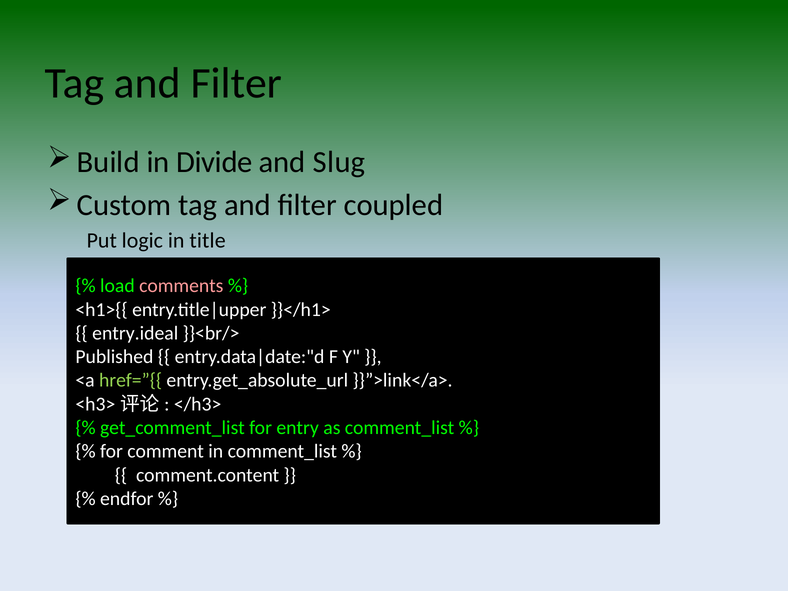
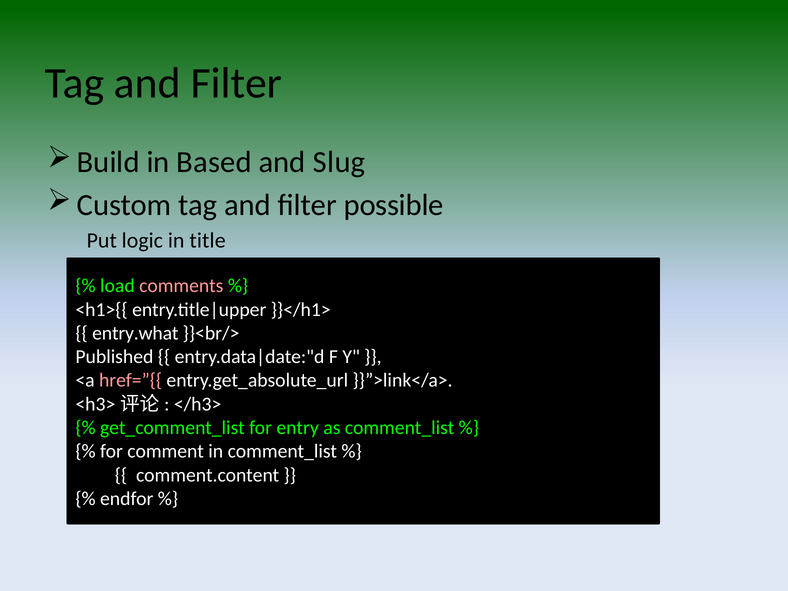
Divide: Divide -> Based
coupled: coupled -> possible
entry.ideal: entry.ideal -> entry.what
href=”{{ colour: light green -> pink
